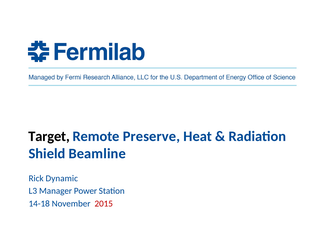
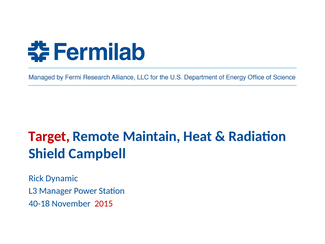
Target colour: black -> red
Preserve: Preserve -> Maintain
Beamline: Beamline -> Campbell
14-18: 14-18 -> 40-18
